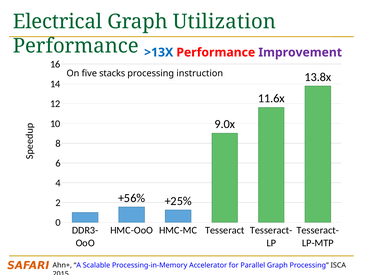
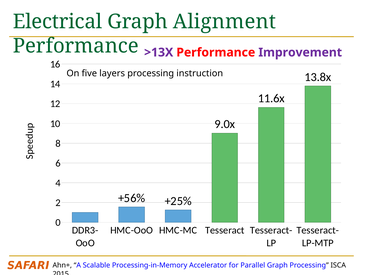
Utilization: Utilization -> Alignment
>13X colour: blue -> purple
stacks: stacks -> layers
